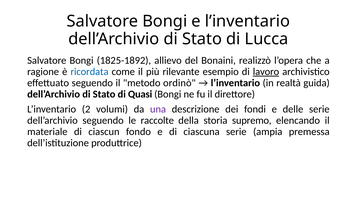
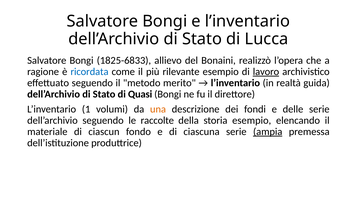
1825-1892: 1825-1892 -> 1825-6833
ordinò: ordinò -> merito
2: 2 -> 1
una colour: purple -> orange
storia supremo: supremo -> esempio
ampia underline: none -> present
